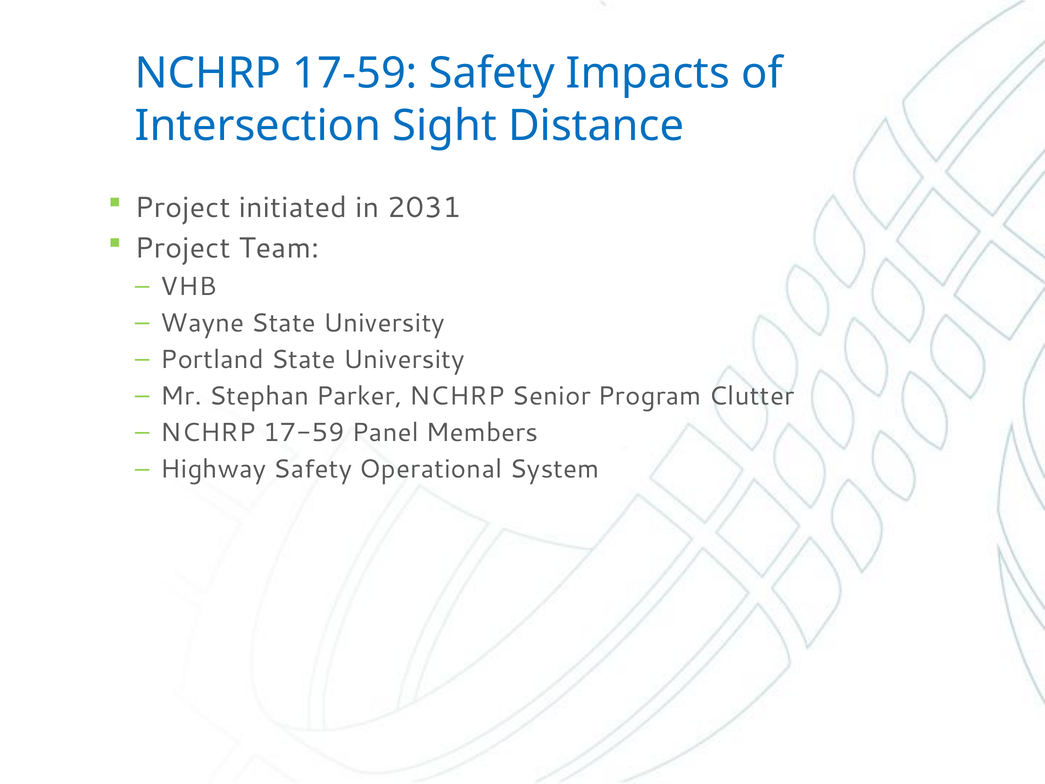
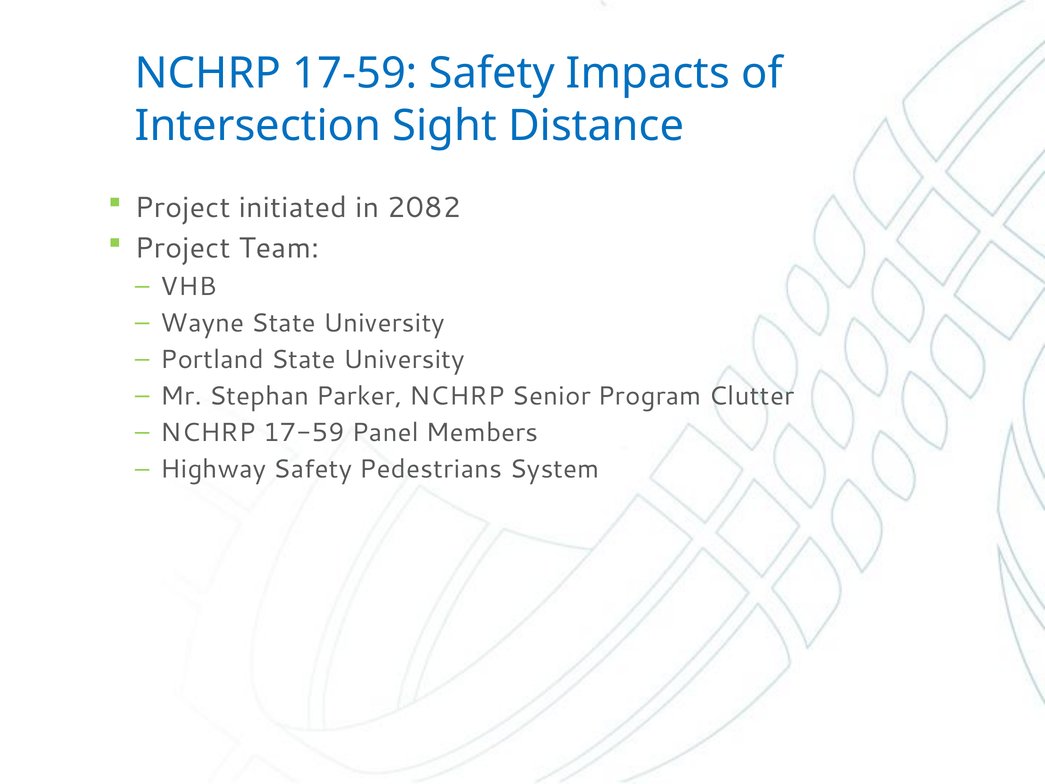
2031: 2031 -> 2082
Operational: Operational -> Pedestrians
